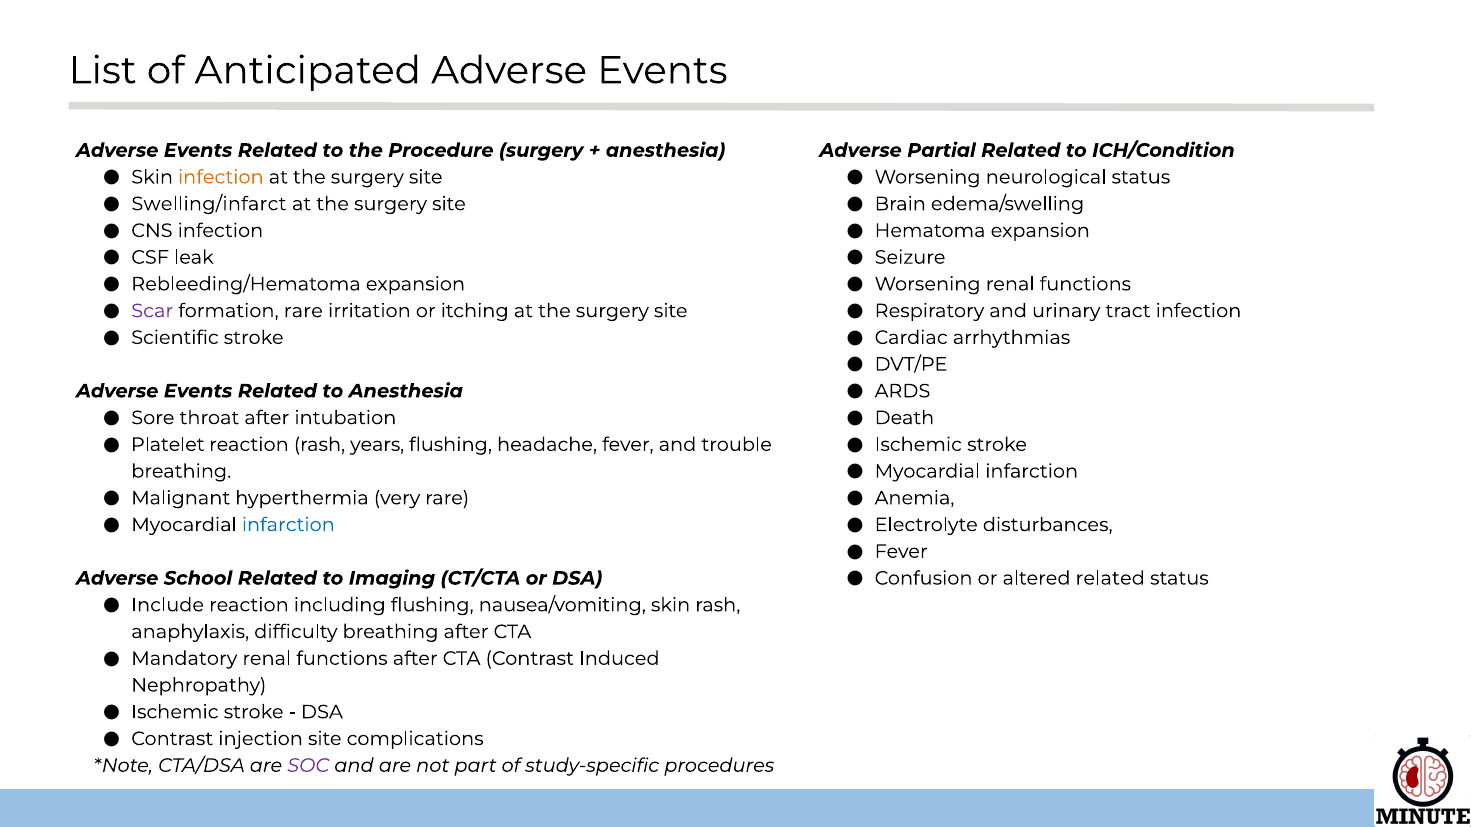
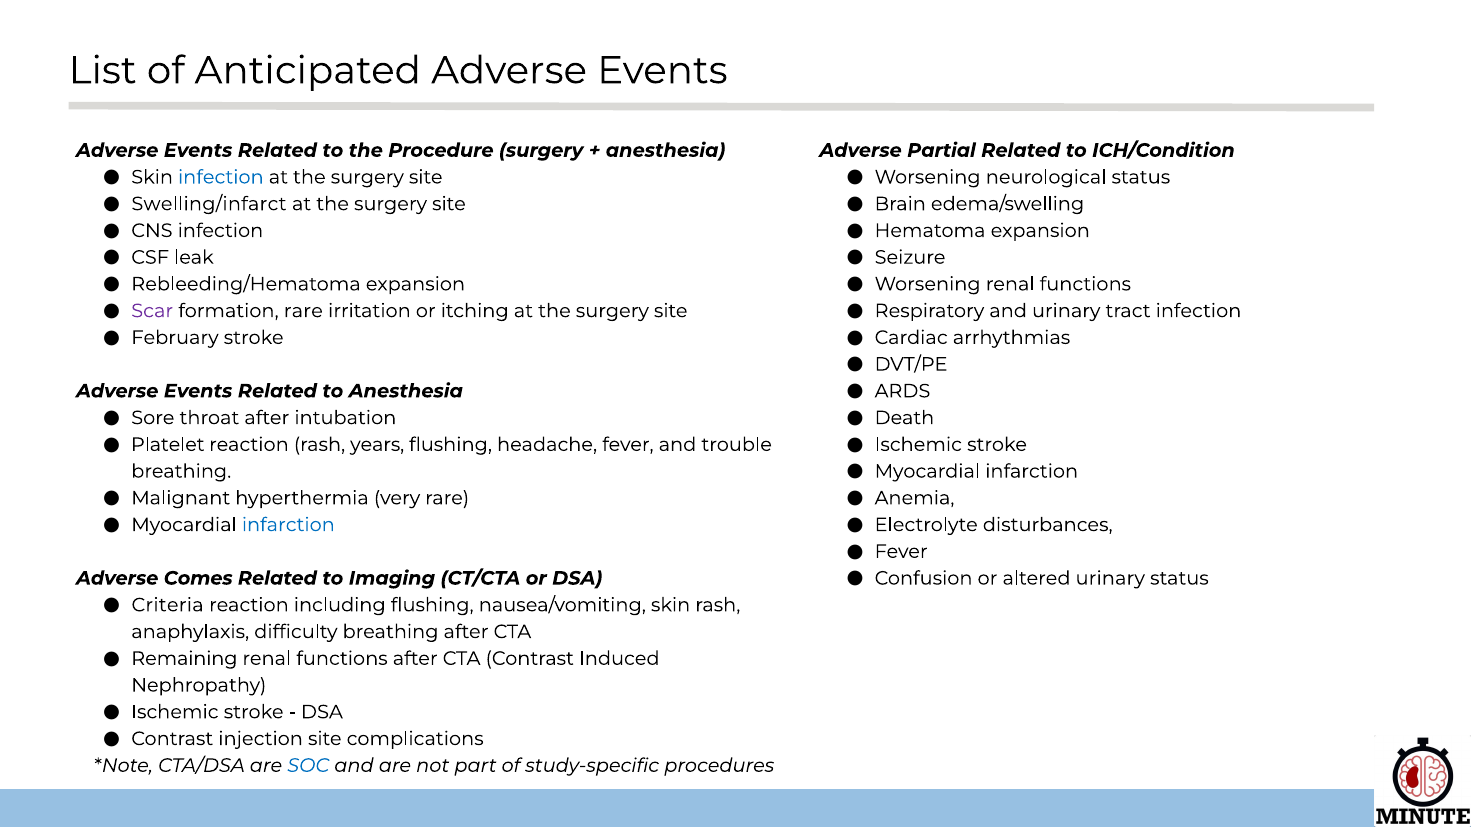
infection at (221, 177) colour: orange -> blue
Scientific: Scientific -> February
altered related: related -> urinary
School: School -> Comes
Include: Include -> Criteria
Mandatory: Mandatory -> Remaining
SOC colour: purple -> blue
